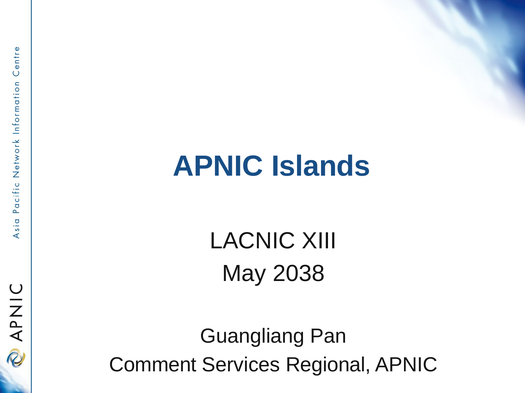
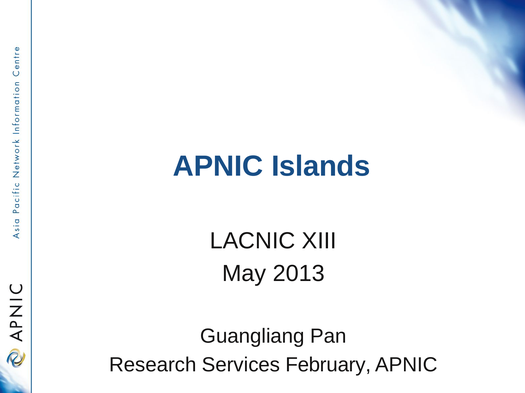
2038: 2038 -> 2013
Comment: Comment -> Research
Regional: Regional -> February
